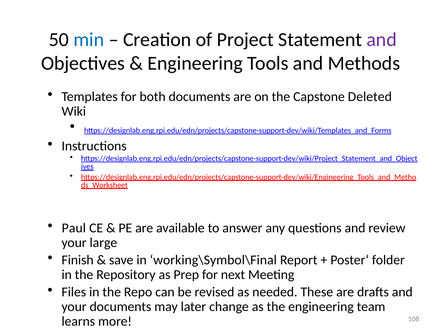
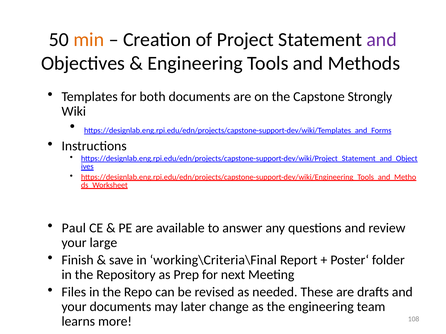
min colour: blue -> orange
Deleted: Deleted -> Strongly
working\Symbol\Final: working\Symbol\Final -> working\Criteria\Final
